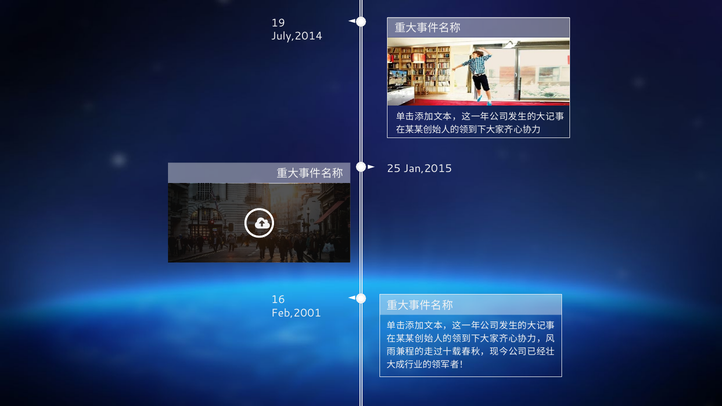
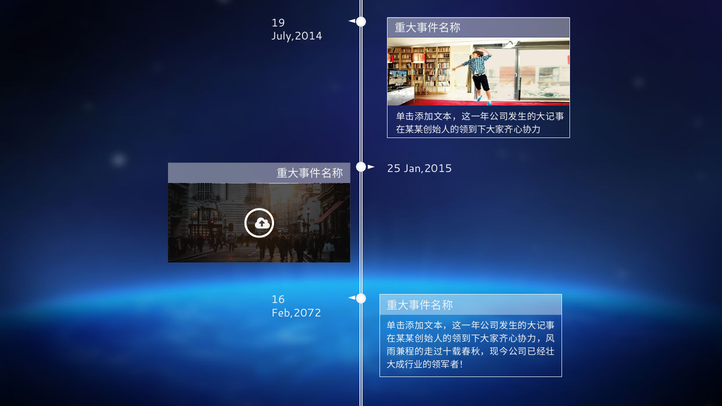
Feb,2001: Feb,2001 -> Feb,2072
